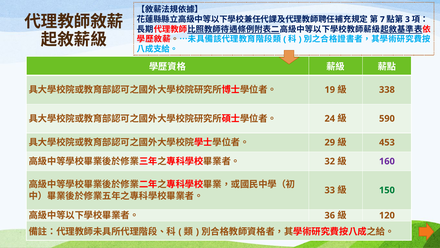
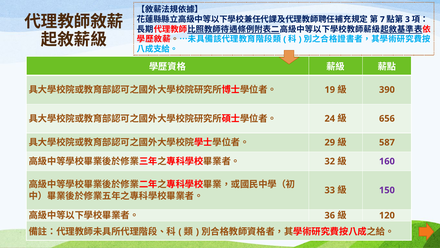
338: 338 -> 390
590: 590 -> 656
453: 453 -> 587
150 colour: green -> purple
